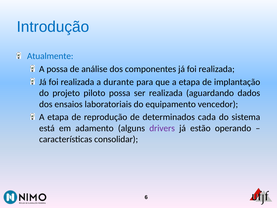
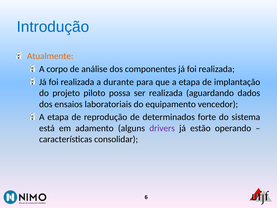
Atualmente colour: blue -> orange
A possa: possa -> corpo
cada: cada -> forte
